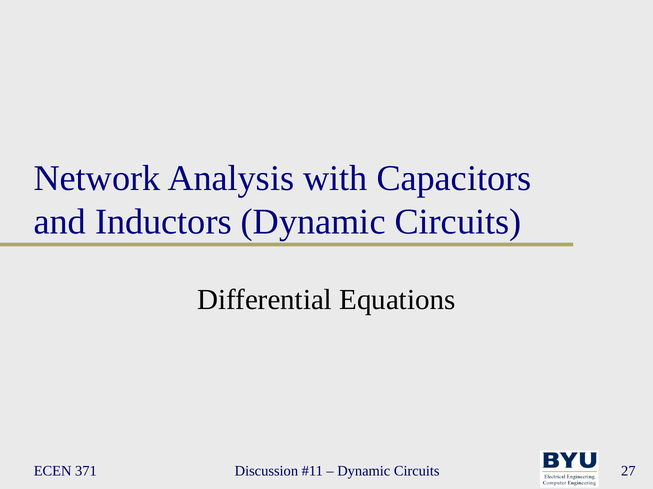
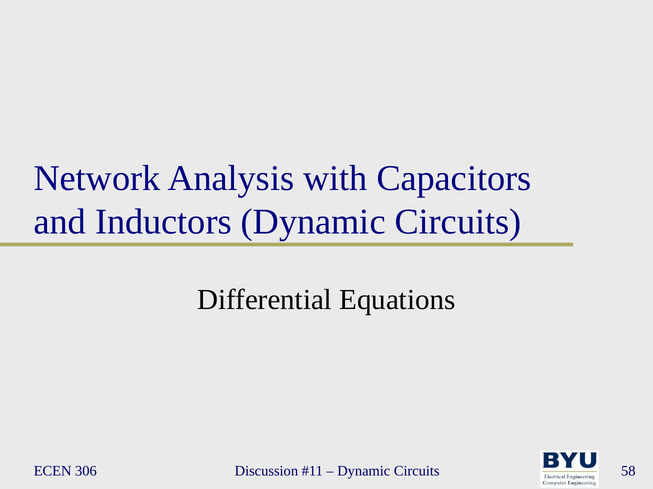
371: 371 -> 306
27: 27 -> 58
